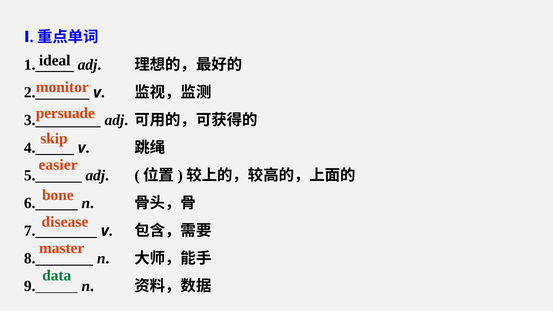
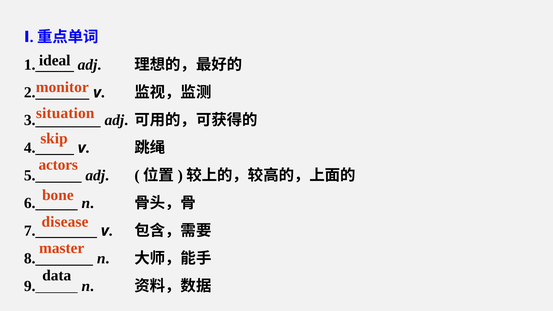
persuade: persuade -> situation
easier: easier -> actors
data colour: green -> black
